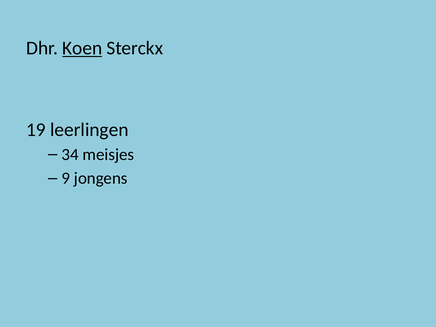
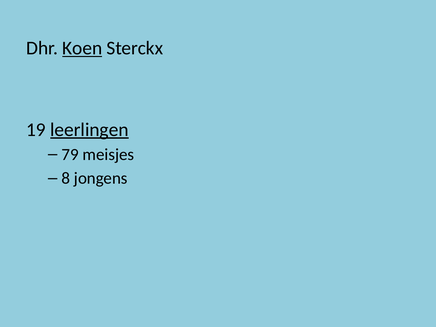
leerlingen underline: none -> present
34: 34 -> 79
9: 9 -> 8
